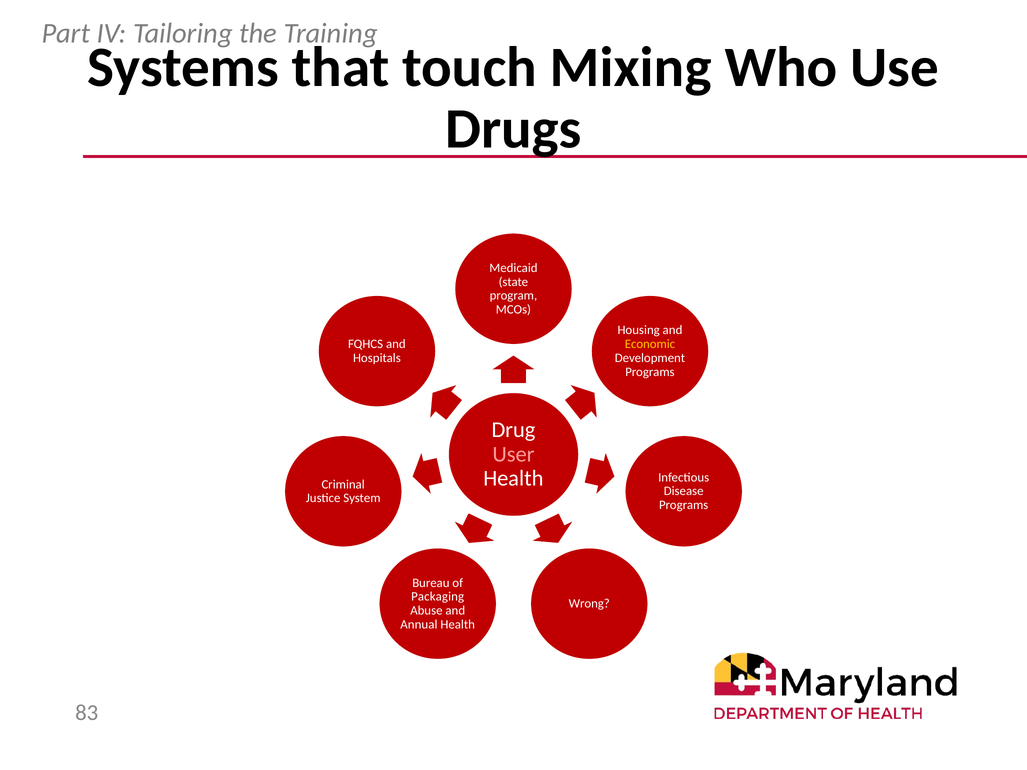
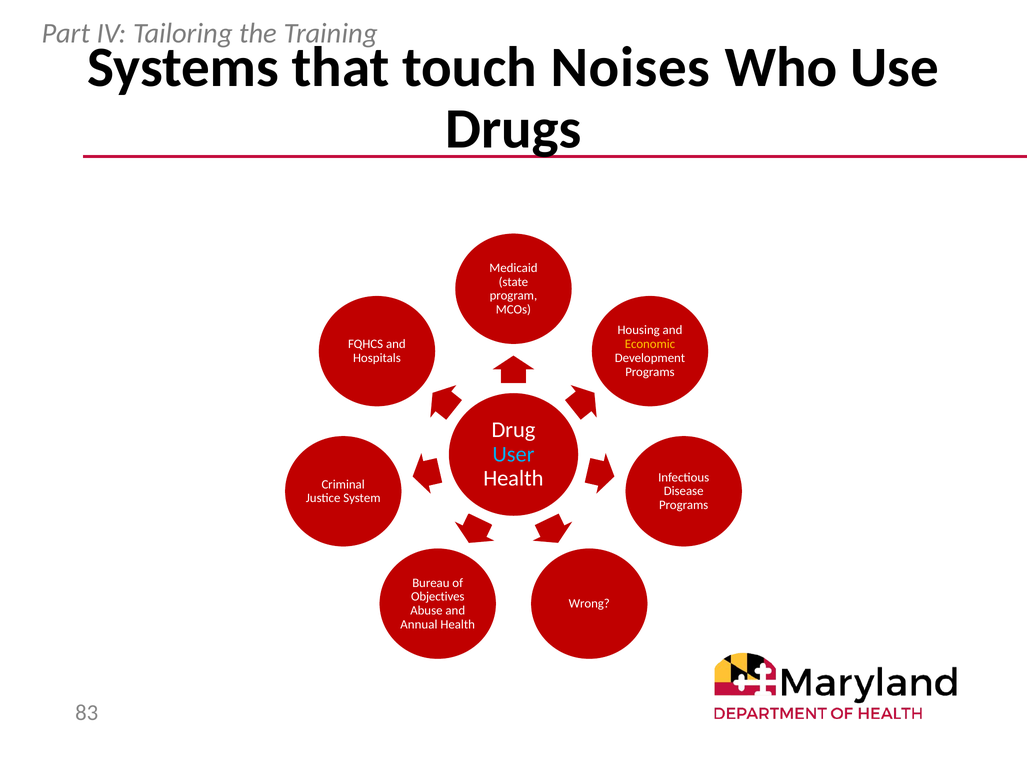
Mixing: Mixing -> Noises
User colour: pink -> light blue
Packaging: Packaging -> Objectives
